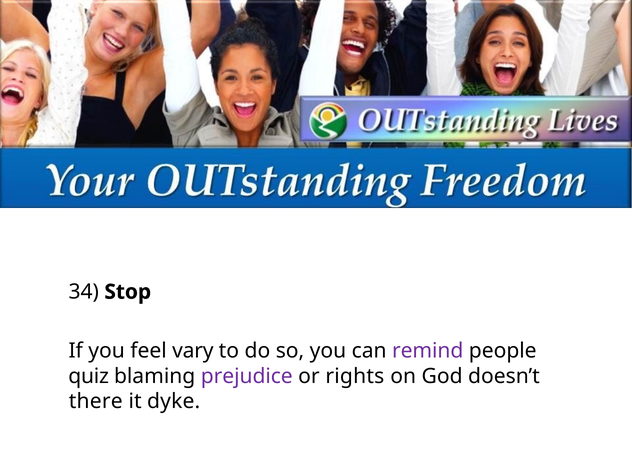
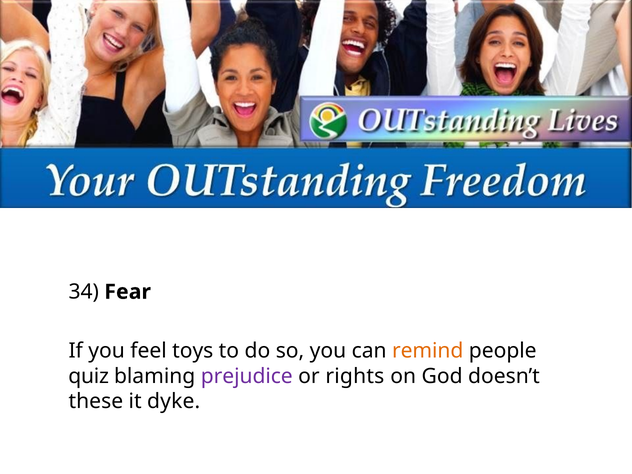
Stop: Stop -> Fear
vary: vary -> toys
remind colour: purple -> orange
there: there -> these
